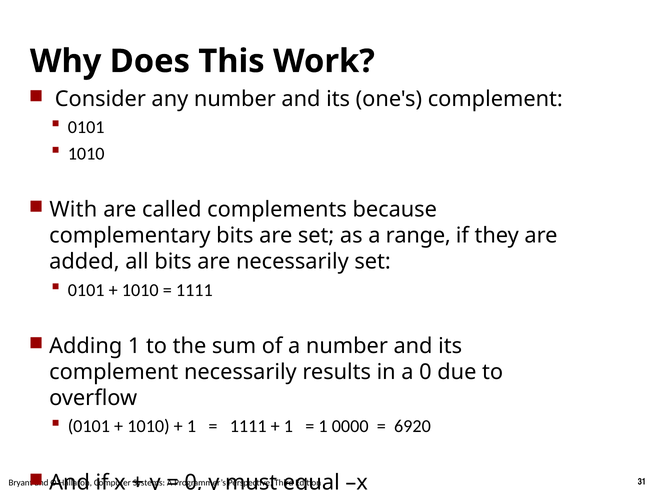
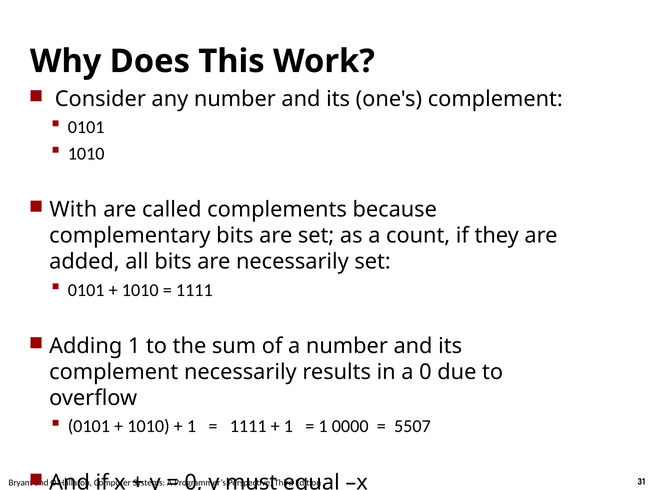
range: range -> count
6920: 6920 -> 5507
